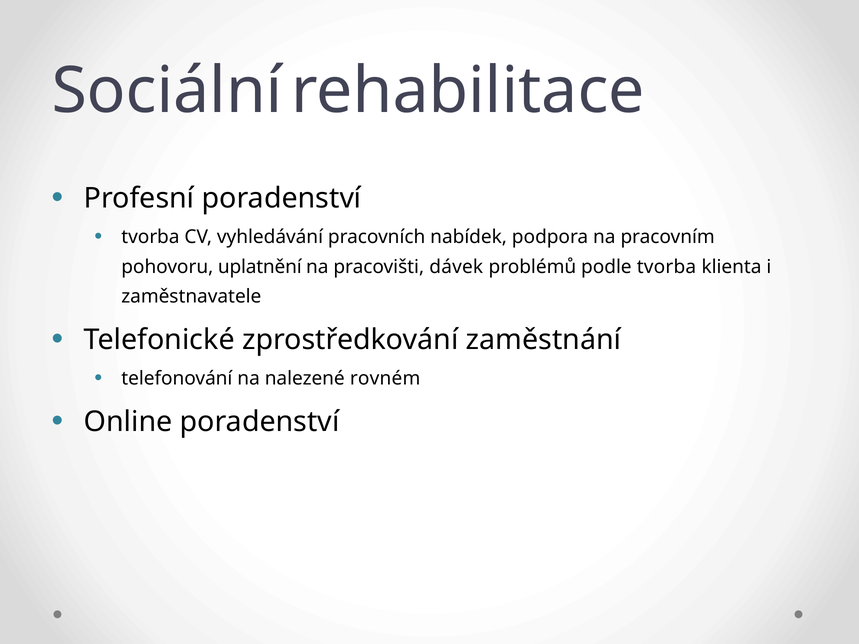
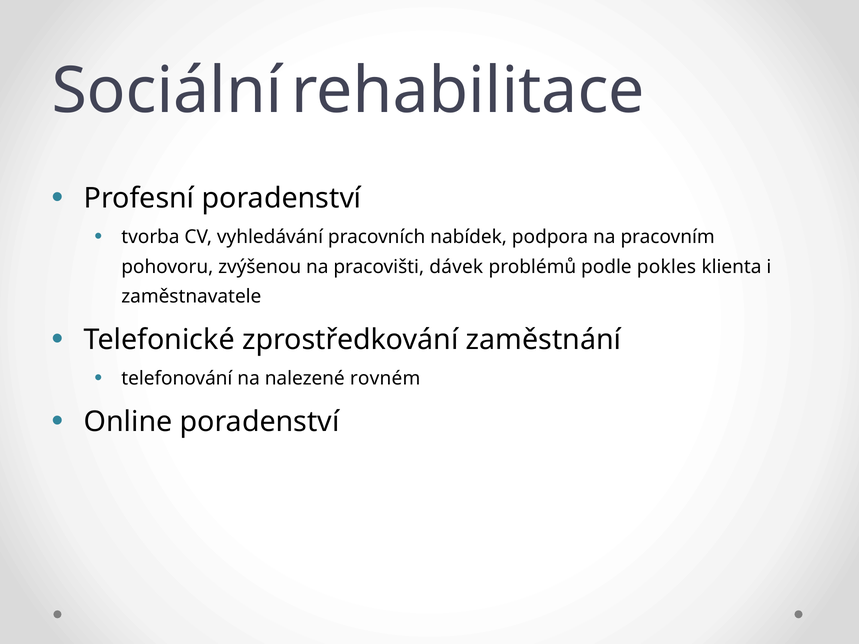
uplatnění: uplatnění -> zvýšenou
podle tvorba: tvorba -> pokles
